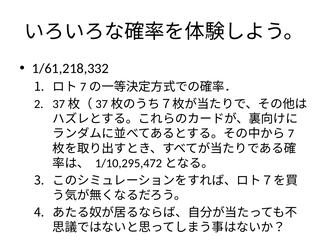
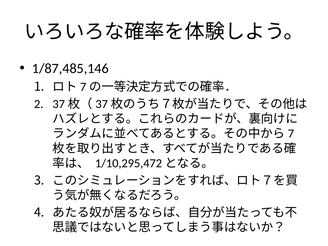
1/61,218,332: 1/61,218,332 -> 1/87,485,146
